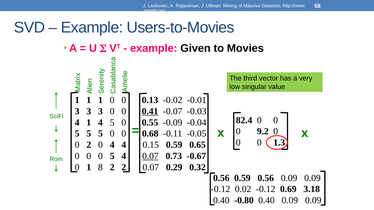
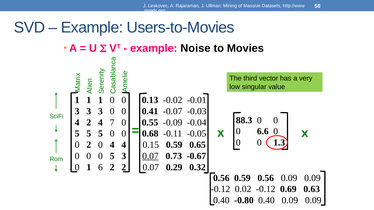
Given: Given -> Noise
0.41 underline: present -> none
82.4: 82.4 -> 88.3
4 1: 1 -> 2
4 5: 5 -> 7
9.2: 9.2 -> 6.6
5 4: 4 -> 3
8: 8 -> 6
3.18: 3.18 -> 0.63
